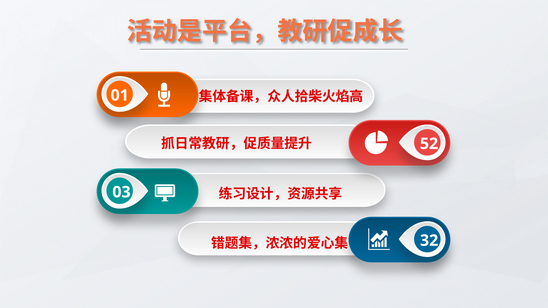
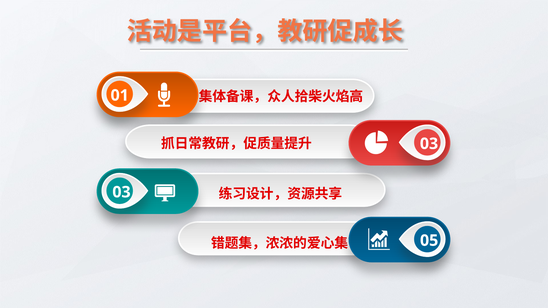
52 at (429, 144): 52 -> 03
32: 32 -> 05
